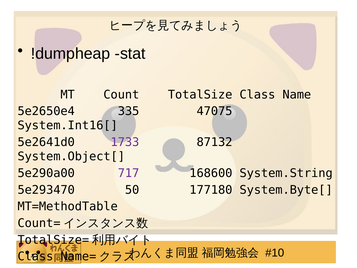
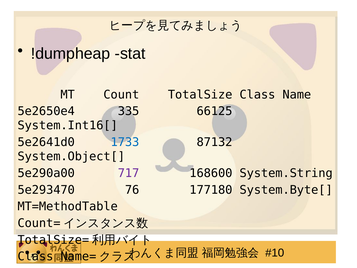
47075: 47075 -> 66125
1733 colour: purple -> blue
50: 50 -> 76
